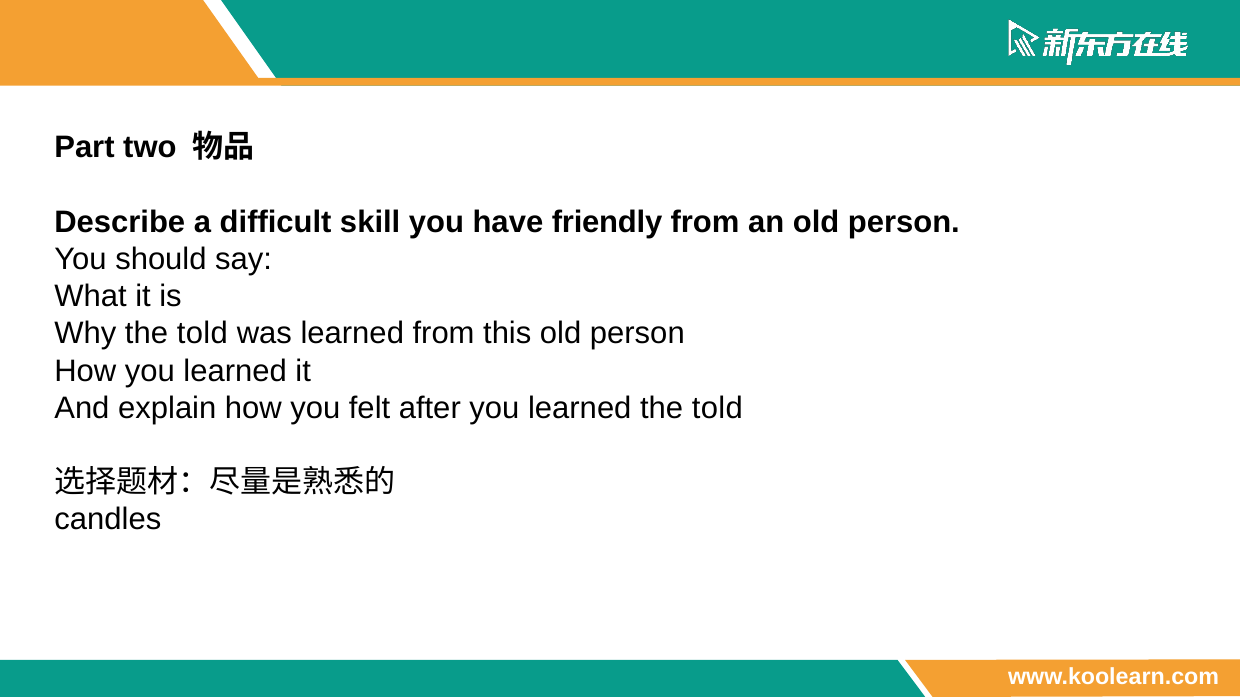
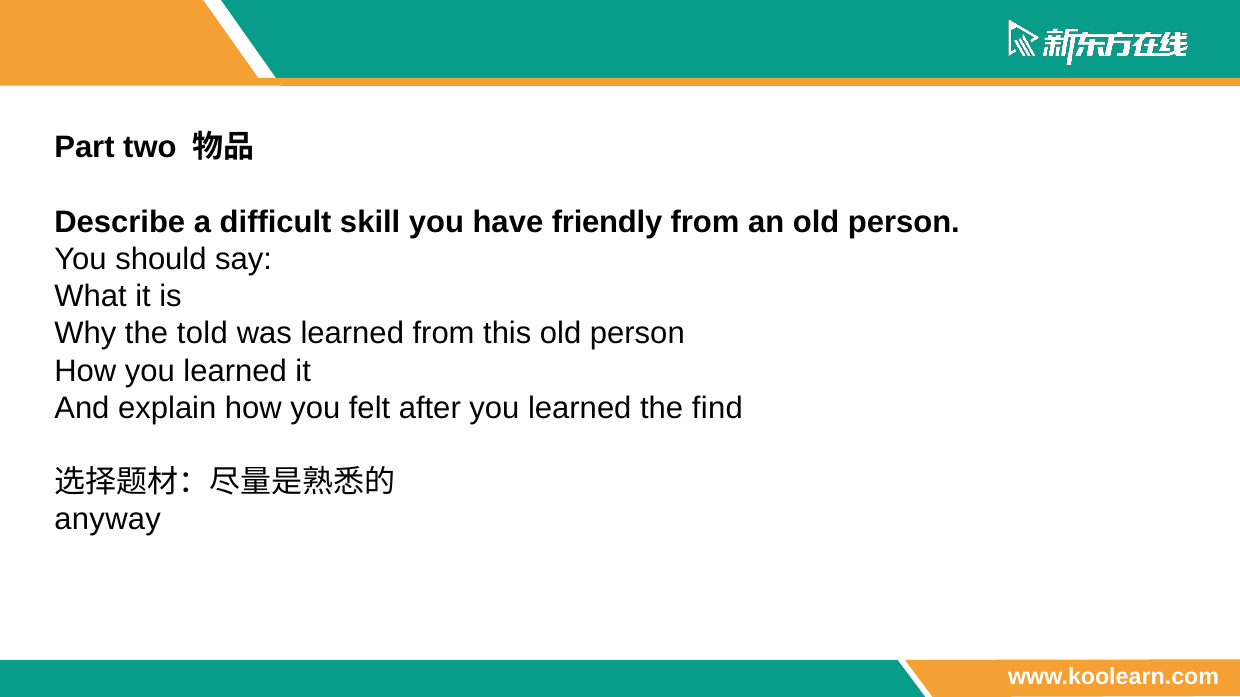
learned the told: told -> find
candles: candles -> anyway
